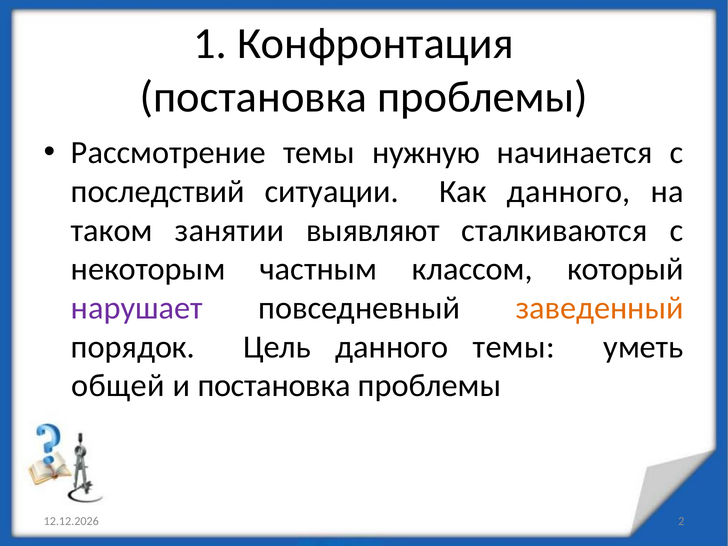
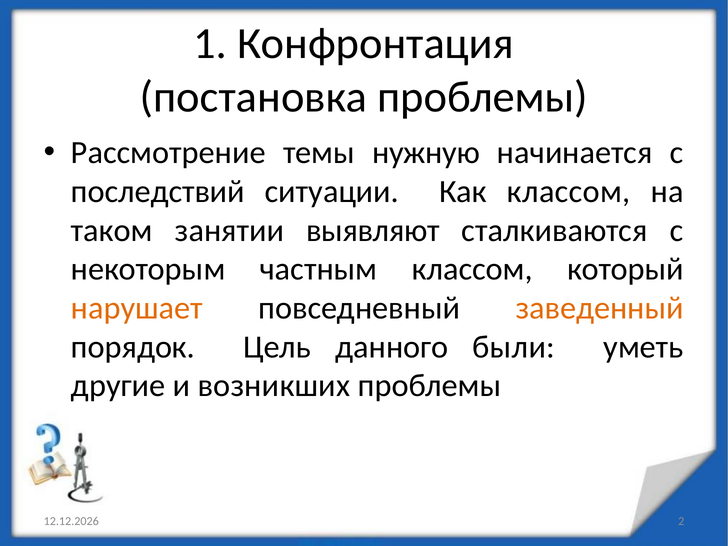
Как данного: данного -> классом
нарушает colour: purple -> orange
данного темы: темы -> были
общей: общей -> другие
и постановка: постановка -> возникших
